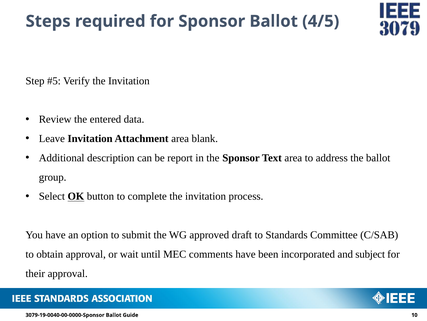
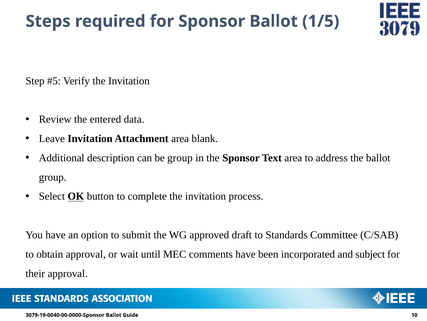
4/5: 4/5 -> 1/5
be report: report -> group
